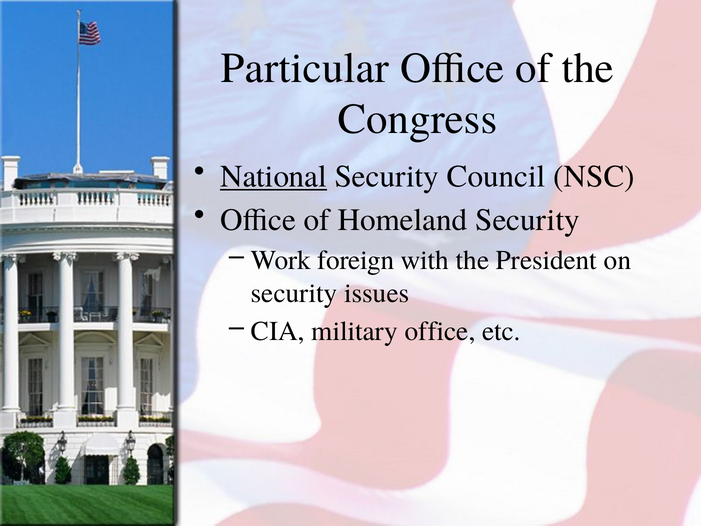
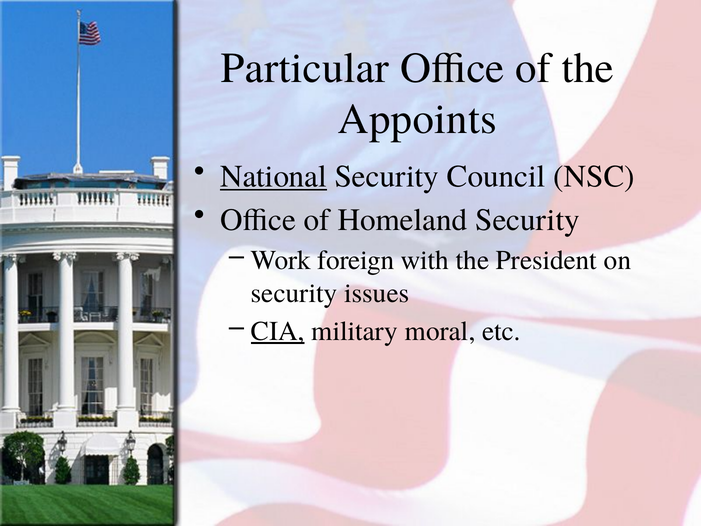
Congress: Congress -> Appoints
CIA underline: none -> present
military office: office -> moral
